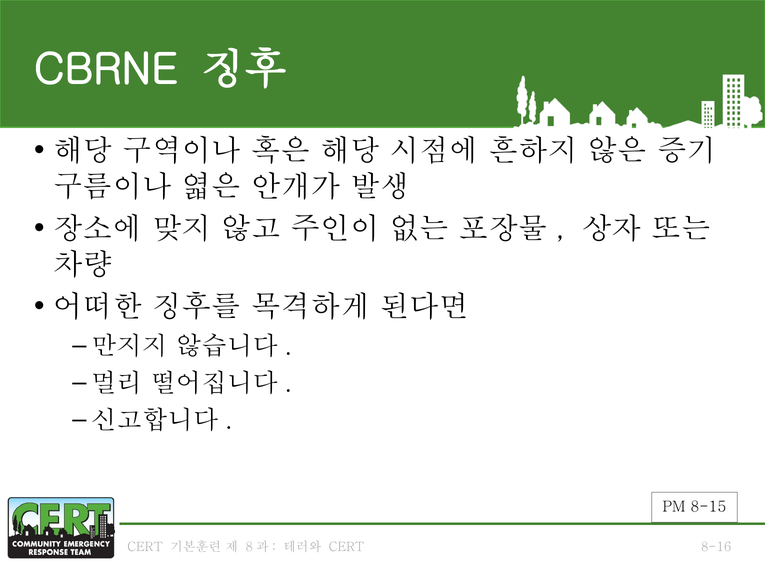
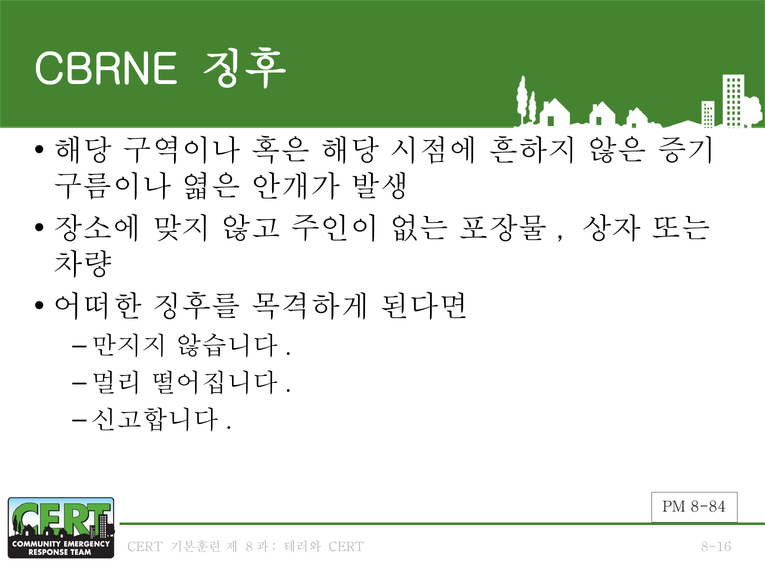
8-15: 8-15 -> 8-84
